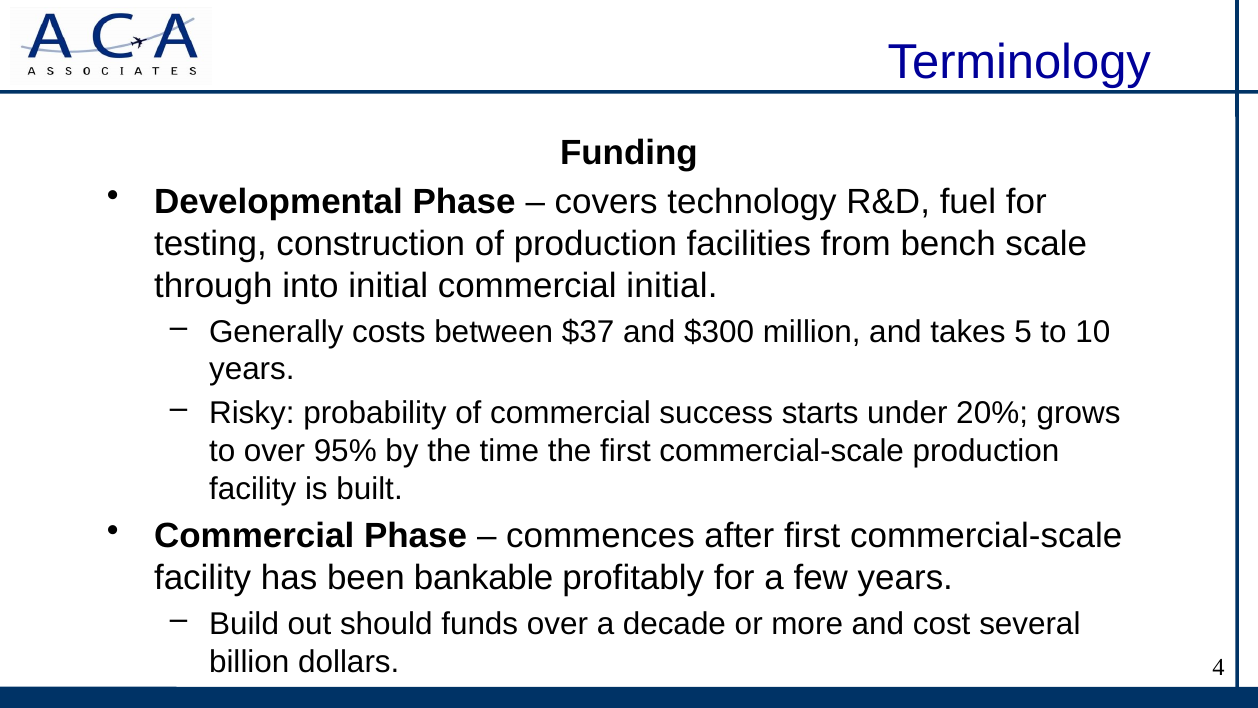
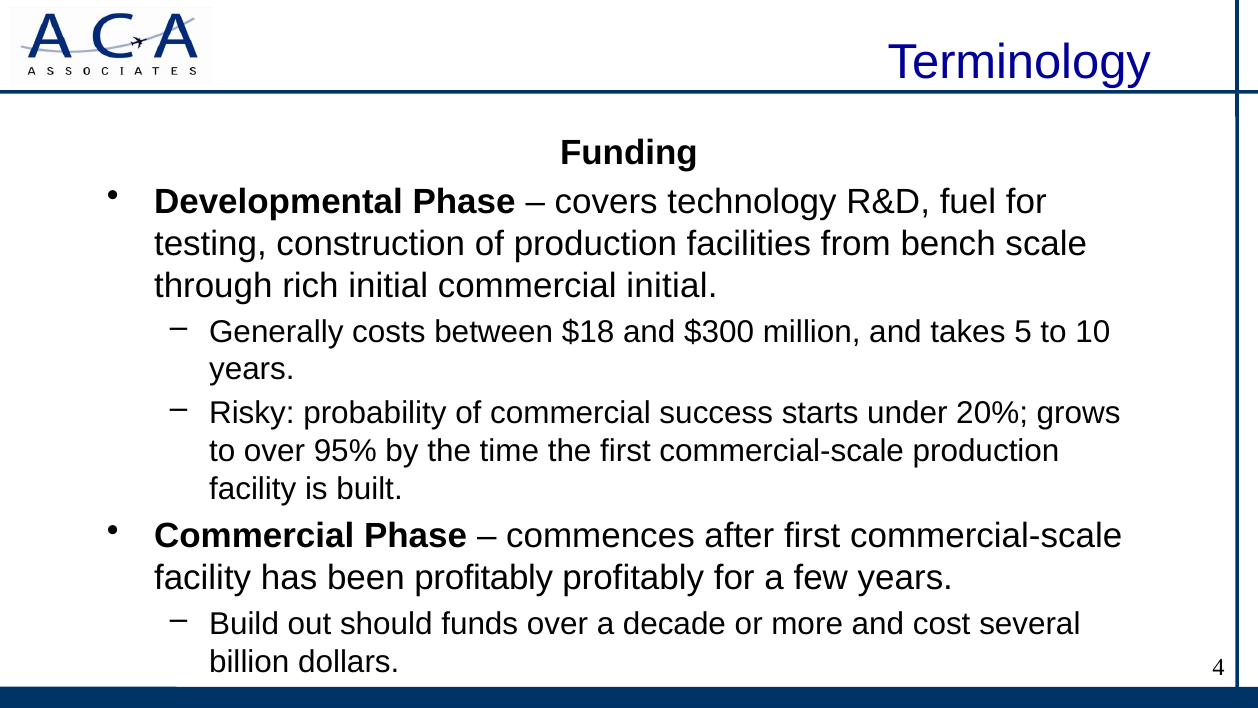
into: into -> rich
$37: $37 -> $18
been bankable: bankable -> profitably
